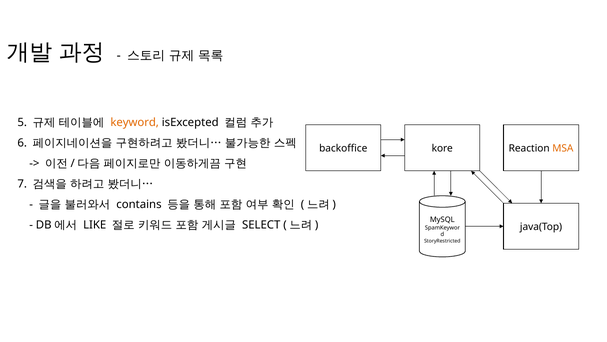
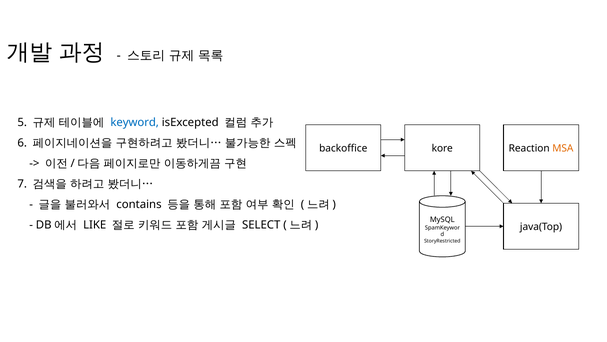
keyword colour: orange -> blue
